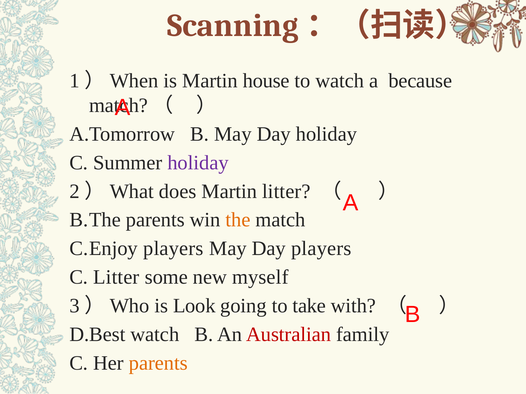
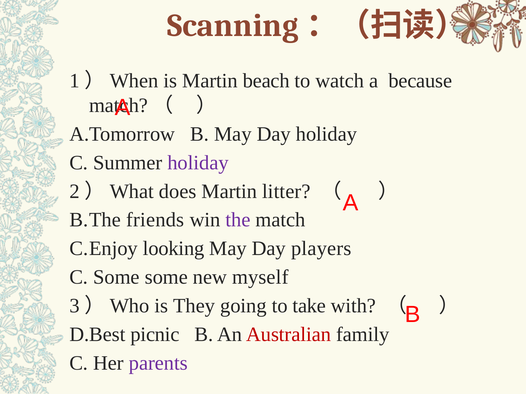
house: house -> beach
parents at (155, 220): parents -> friends
the colour: orange -> purple
players at (173, 249): players -> looking
C Litter: Litter -> Some
Look: Look -> They
watch at (155, 335): watch -> picnic
parents at (158, 363) colour: orange -> purple
